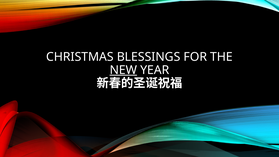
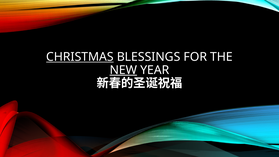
CHRISTMAS underline: none -> present
